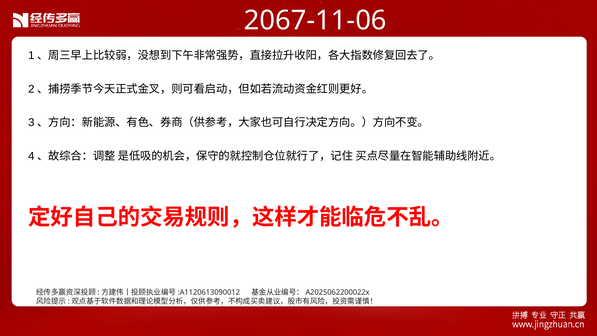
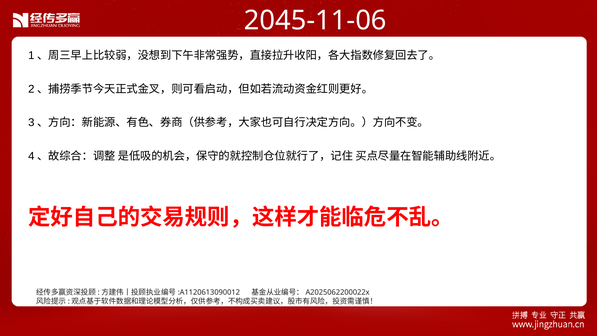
2067-11-06: 2067-11-06 -> 2045-11-06
